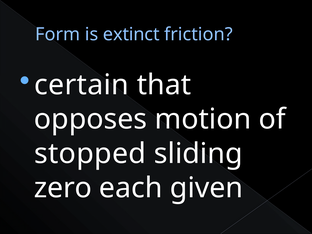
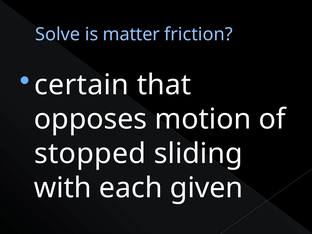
Form: Form -> Solve
extinct: extinct -> matter
zero: zero -> with
